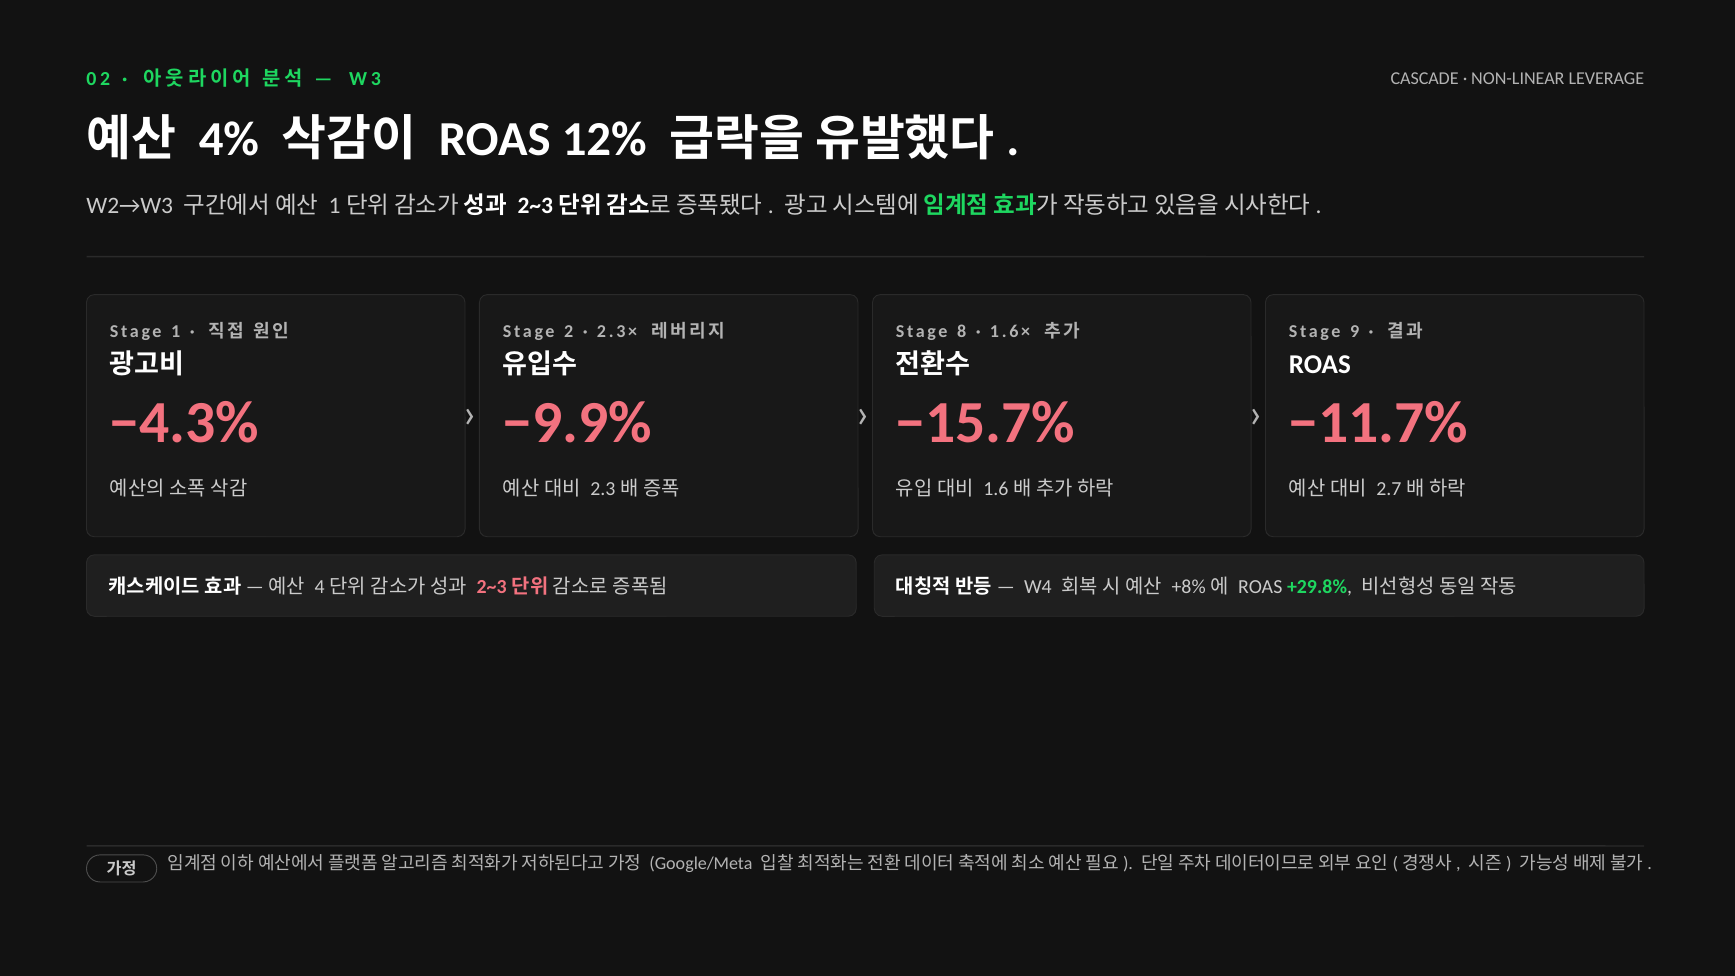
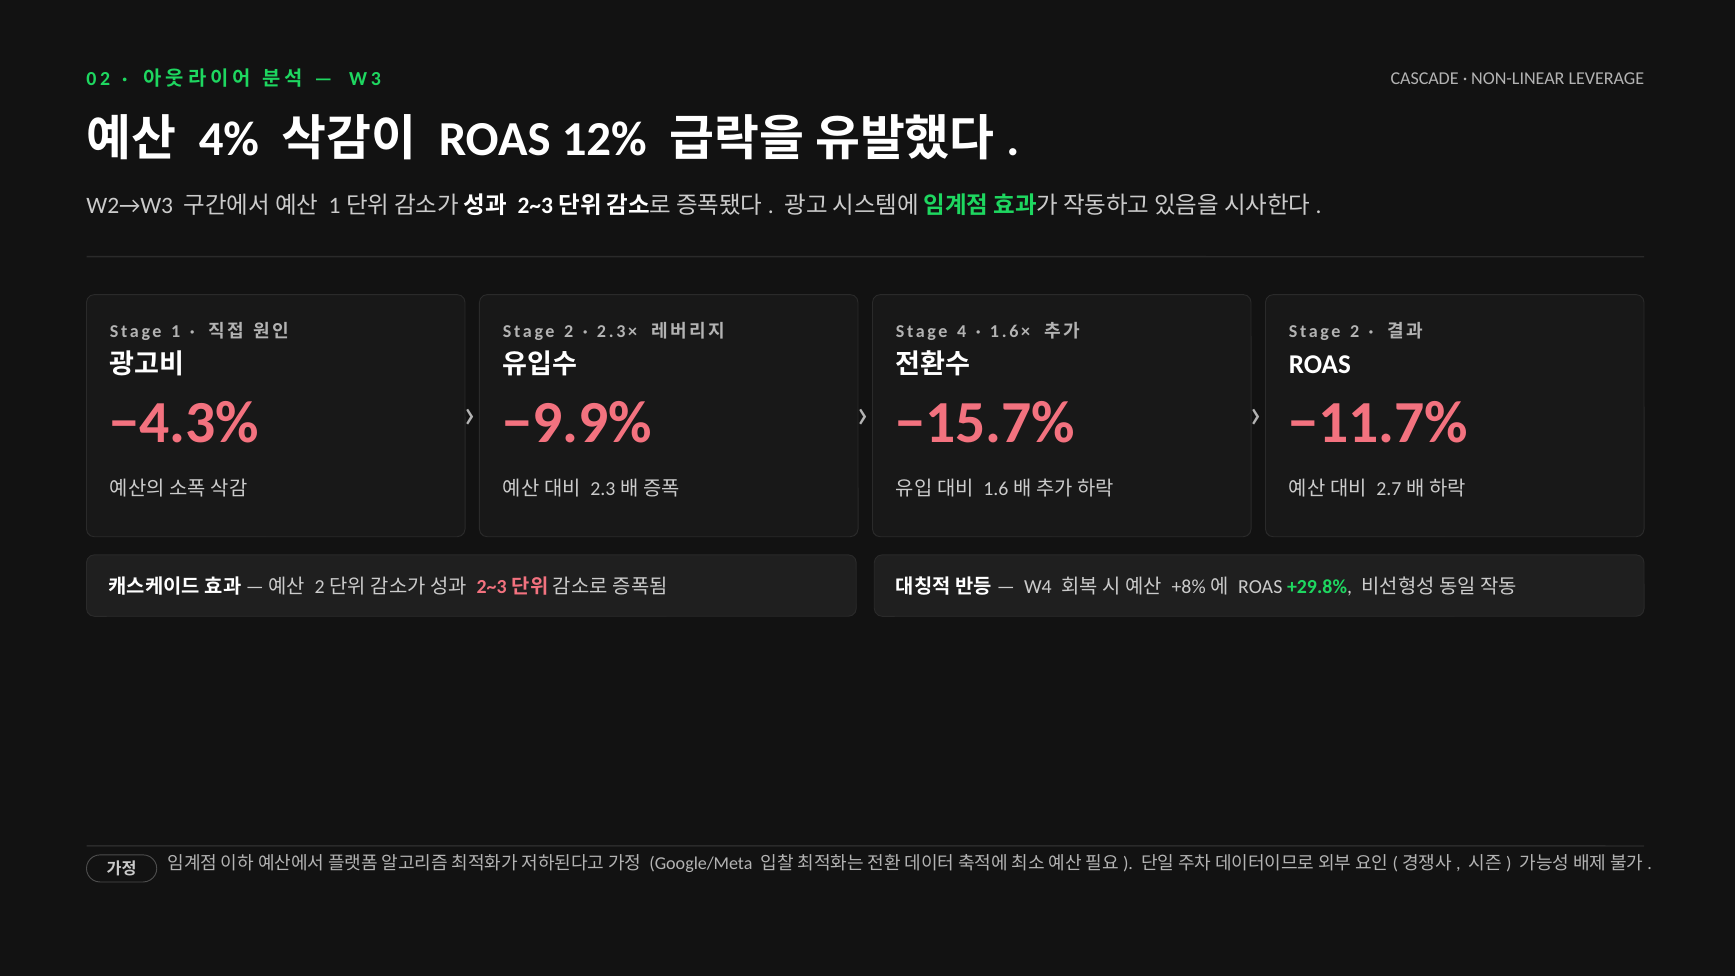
8: 8 -> 4
9 at (1355, 331): 9 -> 2
4 at (320, 587): 4 -> 2
